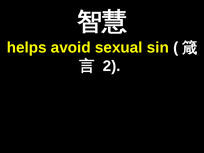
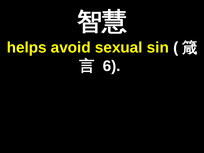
2: 2 -> 6
